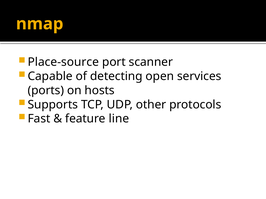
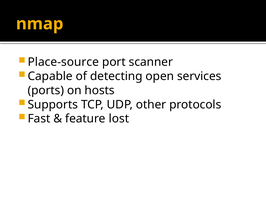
line: line -> lost
